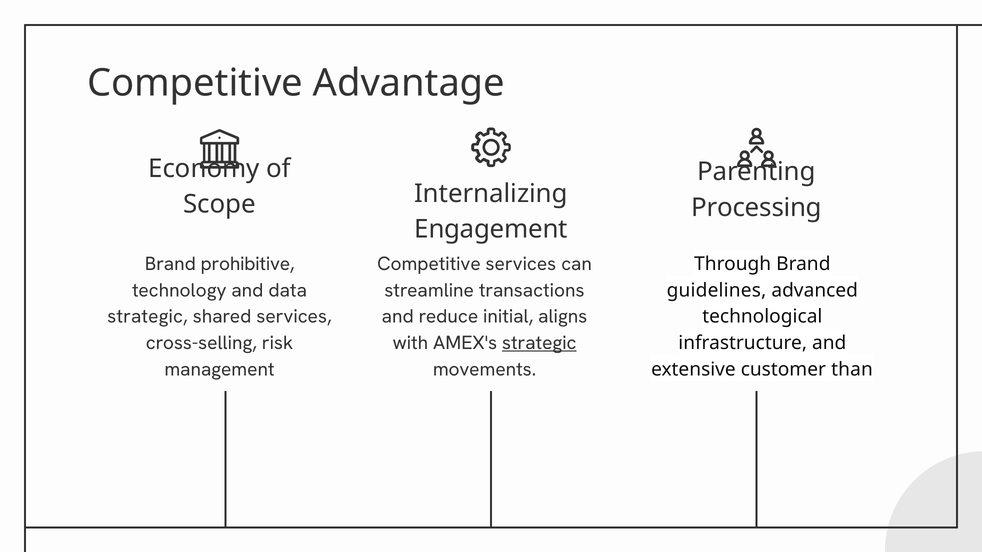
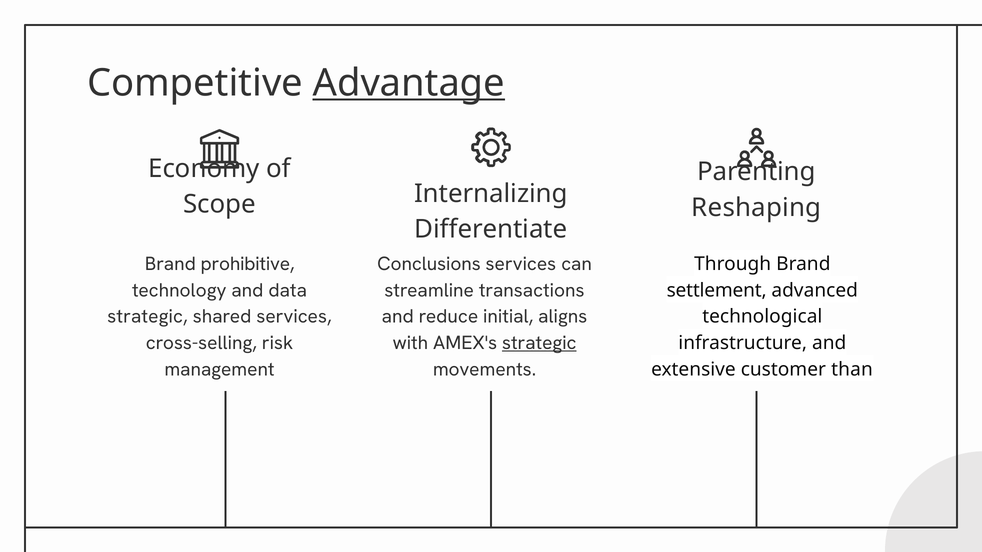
Advantage underline: none -> present
Processing: Processing -> Reshaping
Engagement: Engagement -> Differentiate
Competitive at (429, 264): Competitive -> Conclusions
guidelines: guidelines -> settlement
